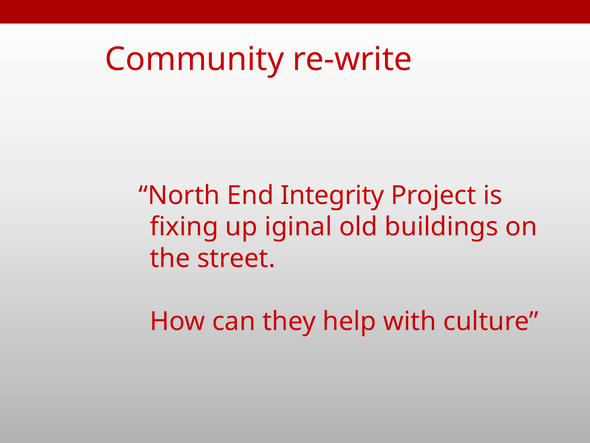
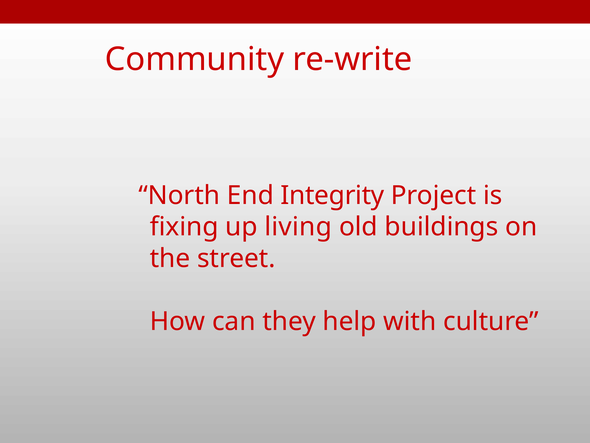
iginal: iginal -> living
